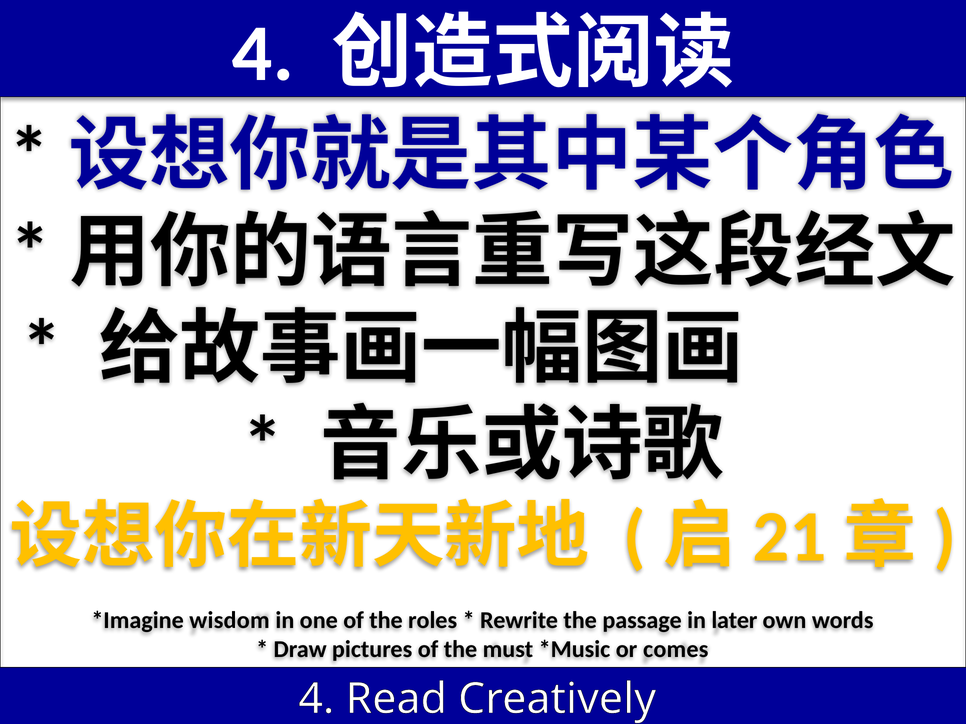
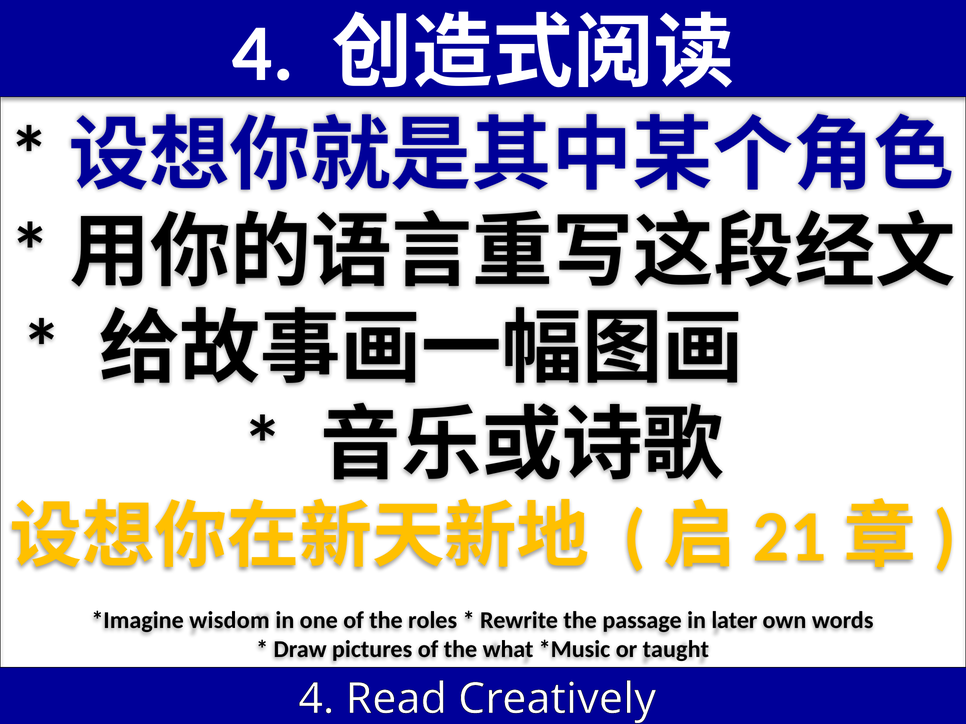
must: must -> what
comes: comes -> taught
